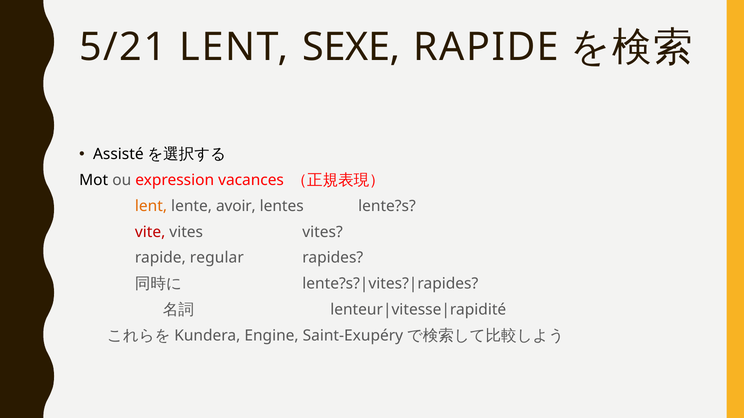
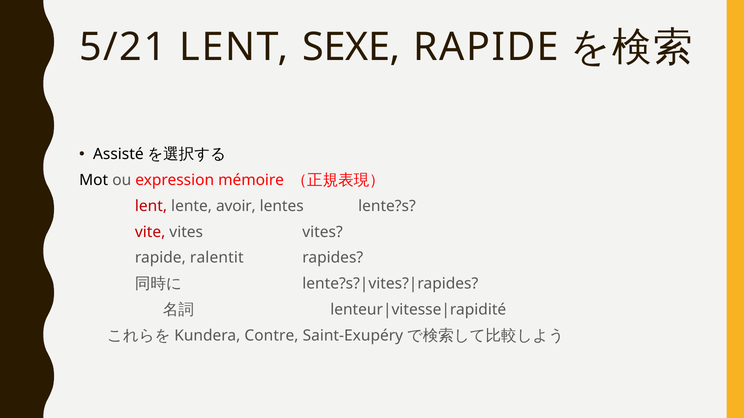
vacances: vacances -> mémoire
lent at (151, 206) colour: orange -> red
regular: regular -> ralentit
Engine: Engine -> Contre
